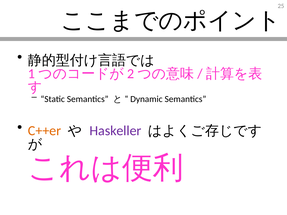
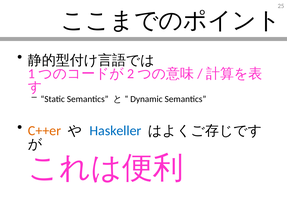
Haskeller colour: purple -> blue
